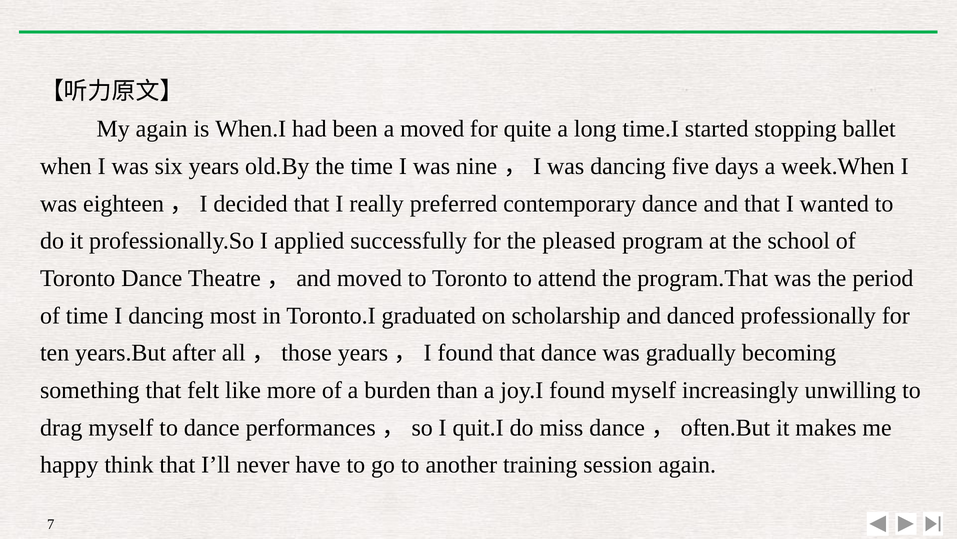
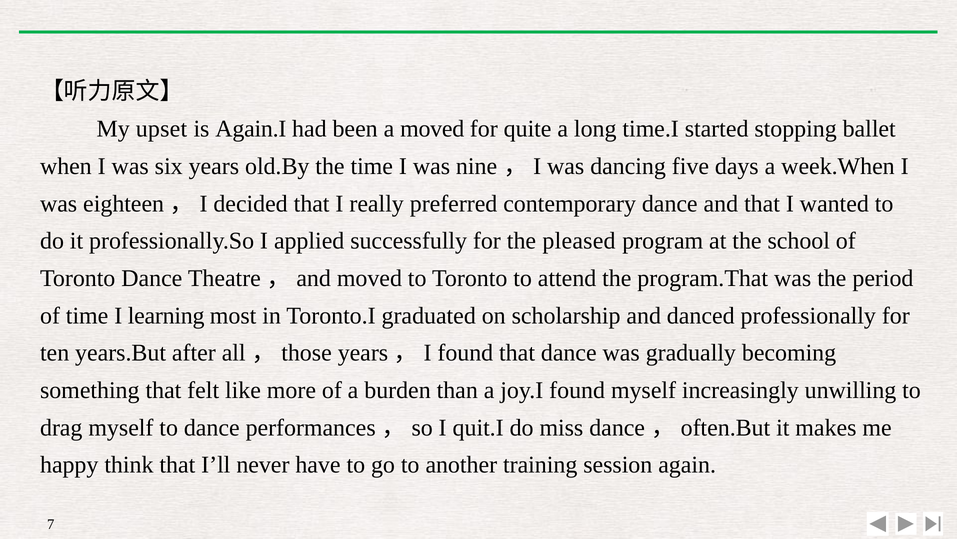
My again: again -> upset
When.I: When.I -> Again.I
I dancing: dancing -> learning
